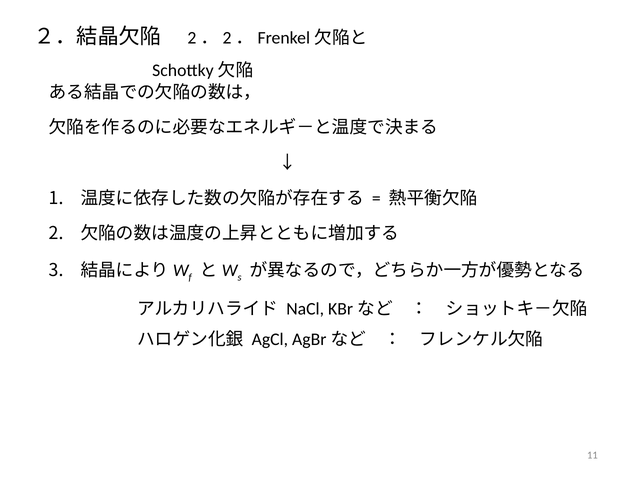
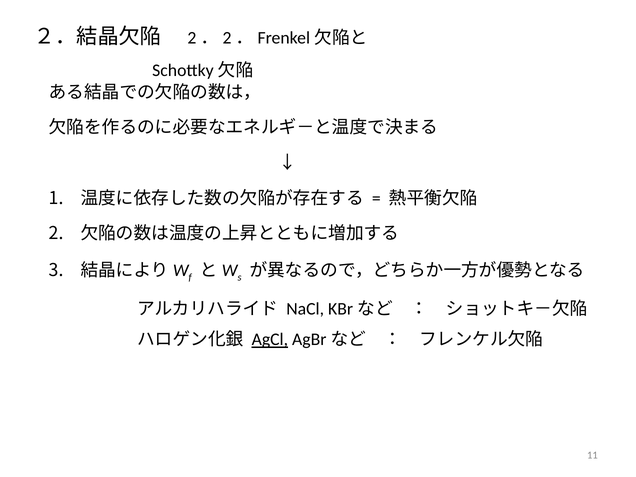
AgCl underline: none -> present
